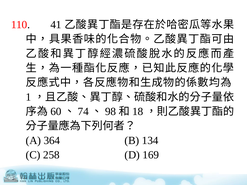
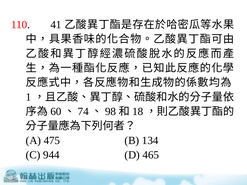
364: 364 -> 475
258: 258 -> 944
169: 169 -> 465
